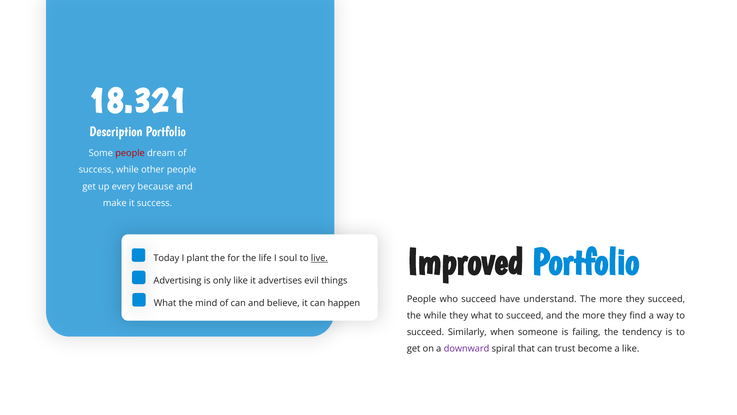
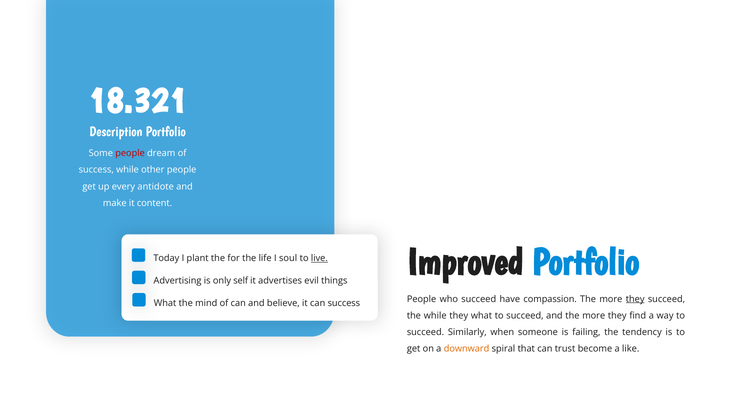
because: because -> antidote
it success: success -> content
only like: like -> self
understand: understand -> compassion
they at (635, 299) underline: none -> present
can happen: happen -> success
downward colour: purple -> orange
